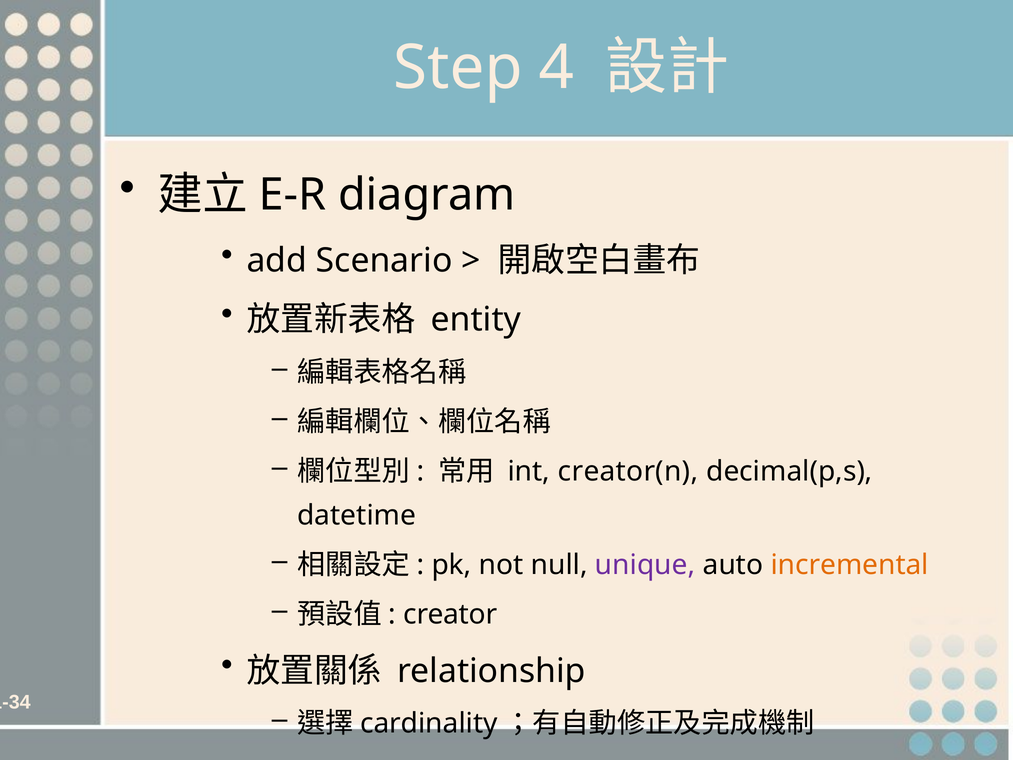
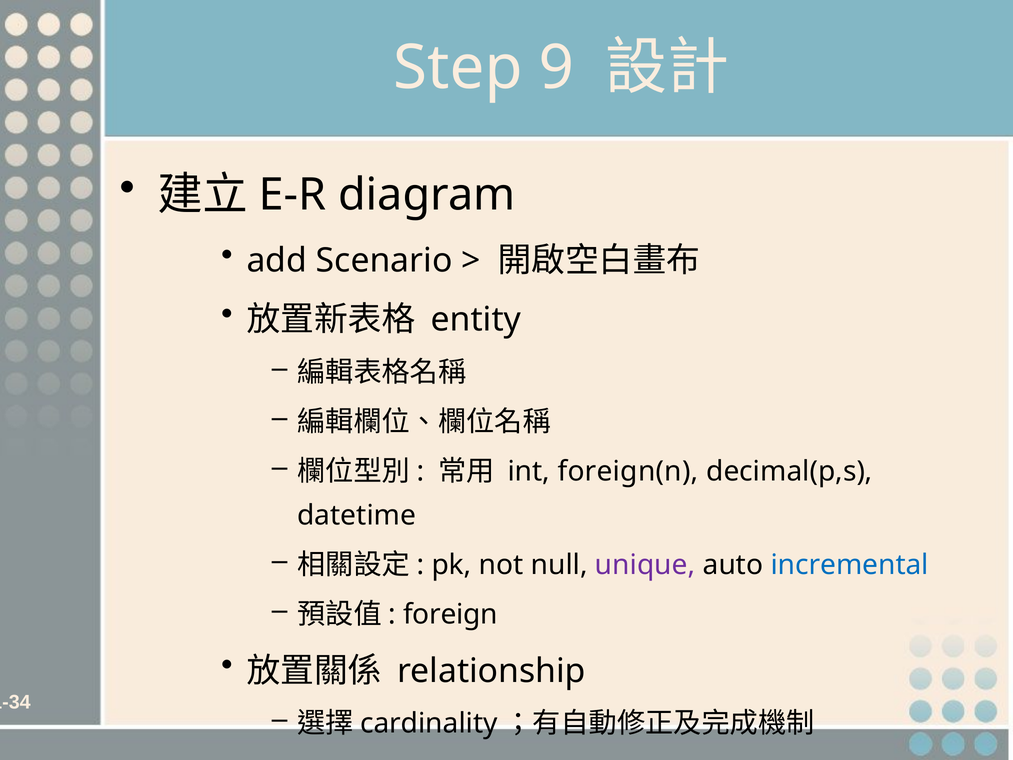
4: 4 -> 9
creator(n: creator(n -> foreign(n
incremental colour: orange -> blue
creator: creator -> foreign
